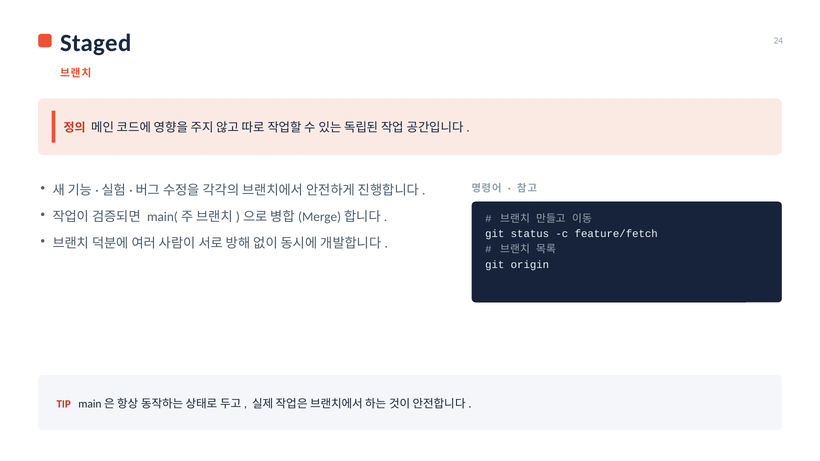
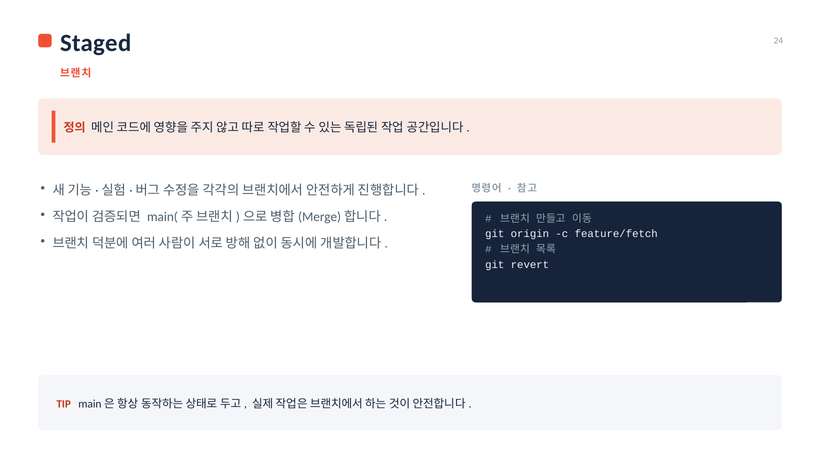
status: status -> origin
origin: origin -> revert
